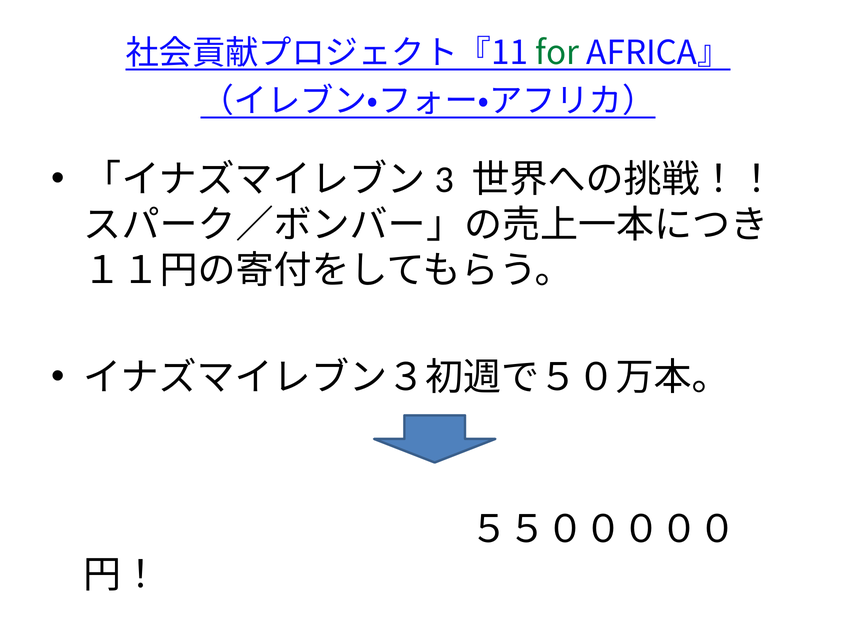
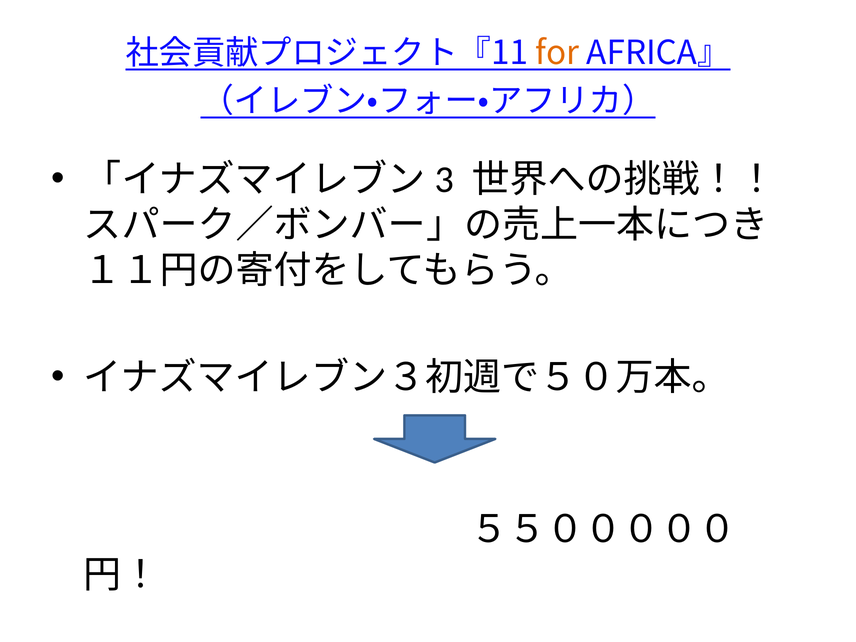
for colour: green -> orange
